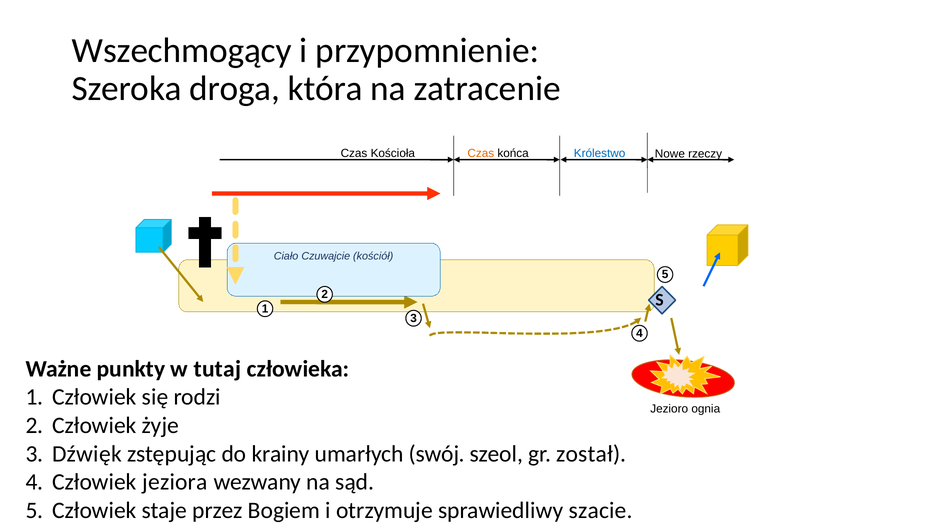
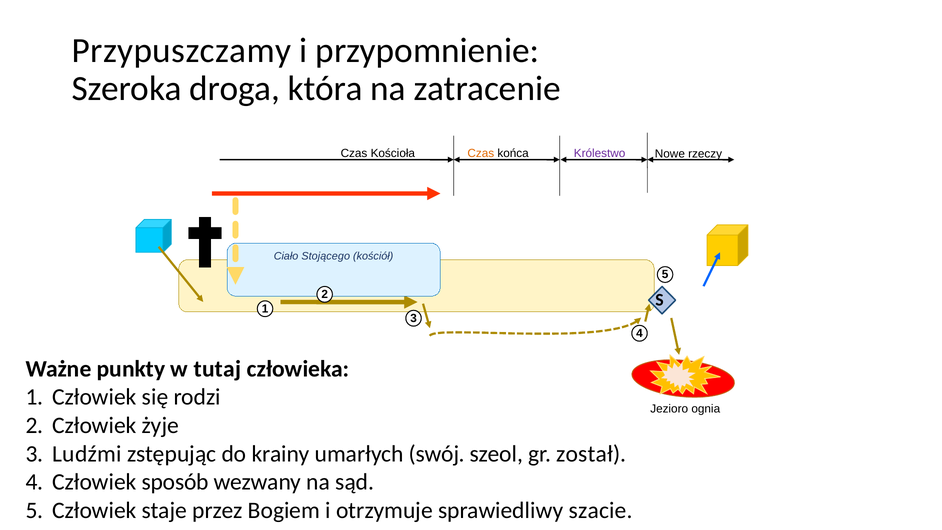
Wszechmogący: Wszechmogący -> Przypuszczamy
Królestwo colour: blue -> purple
Czuwajcie: Czuwajcie -> Stojącego
Dźwięk: Dźwięk -> Ludźmi
jeziora: jeziora -> sposób
